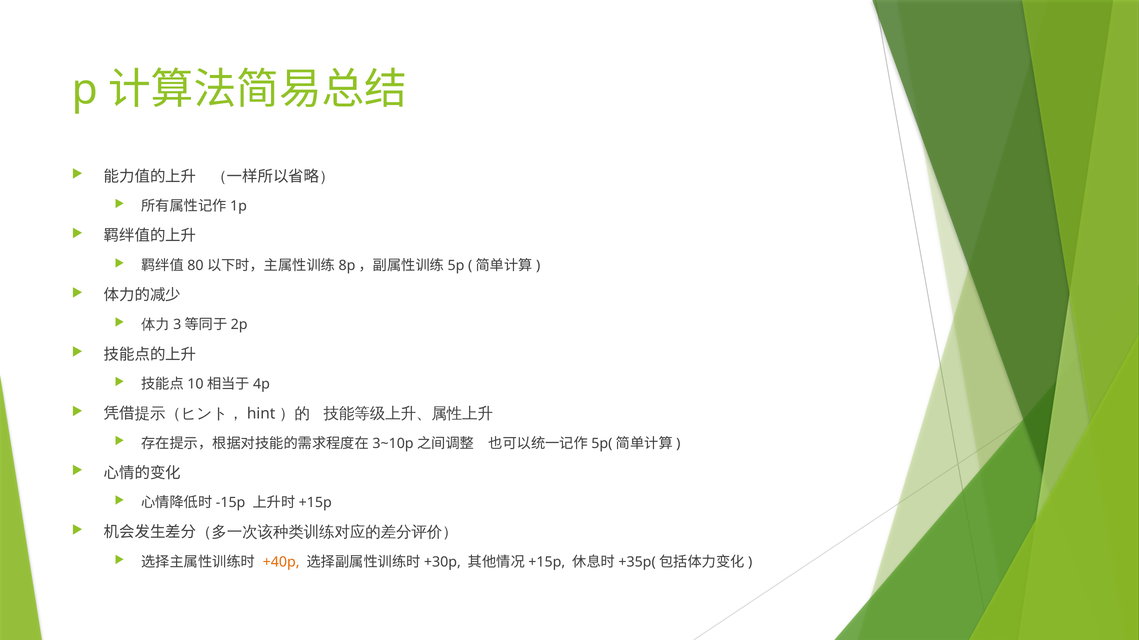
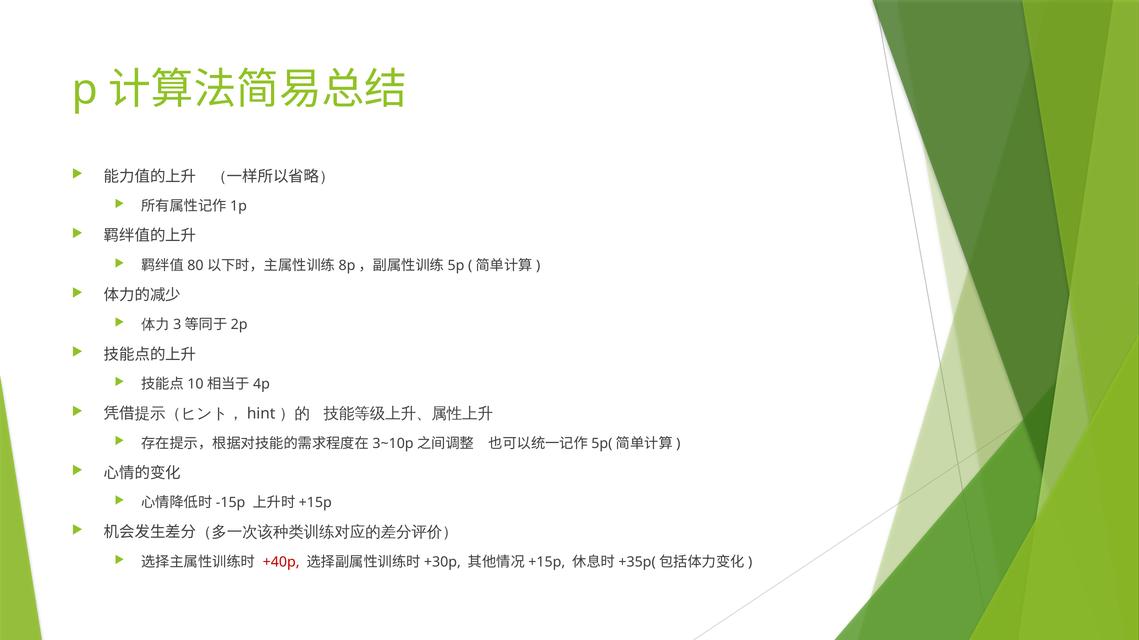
+40p colour: orange -> red
